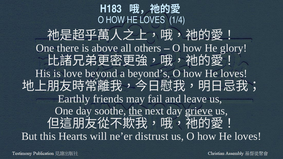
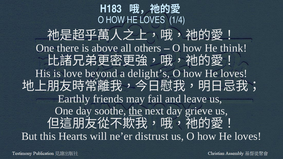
glory: glory -> think
beyond’s: beyond’s -> delight’s
grieve underline: present -> none
